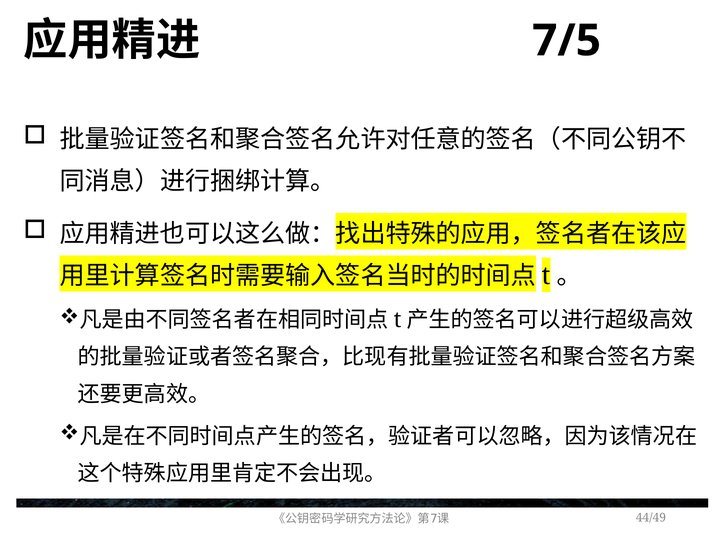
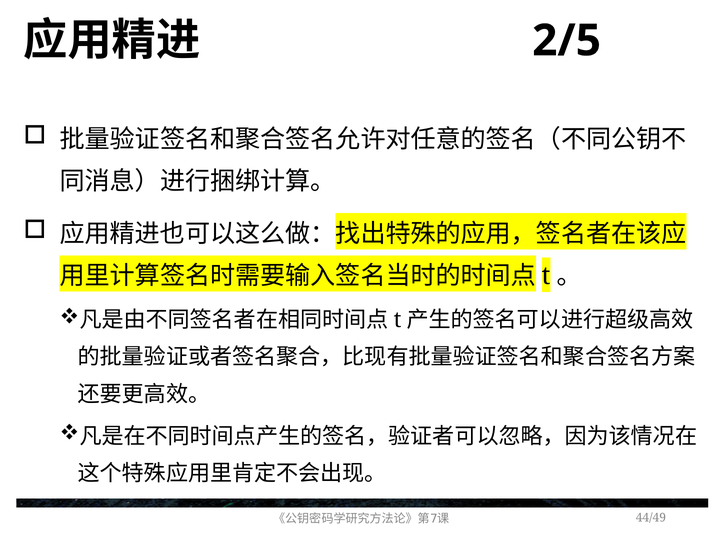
7/5: 7/5 -> 2/5
